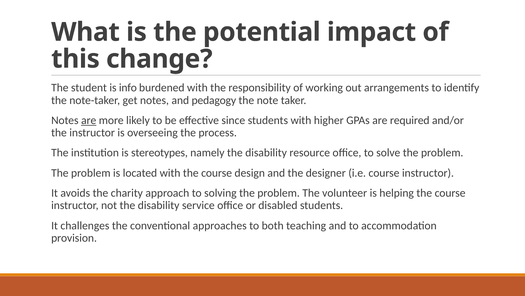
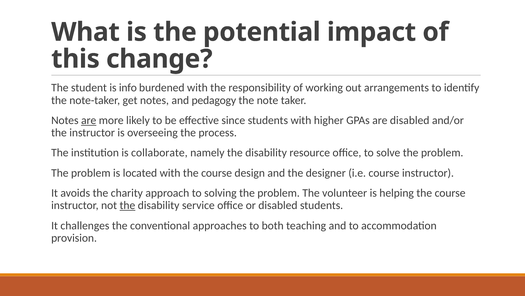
are required: required -> disabled
stereotypes: stereotypes -> collaborate
the at (127, 205) underline: none -> present
